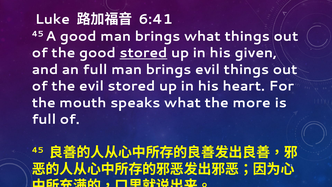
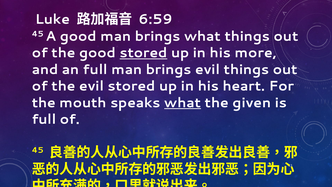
6:41: 6:41 -> 6:59
given: given -> more
what at (183, 103) underline: none -> present
more: more -> given
